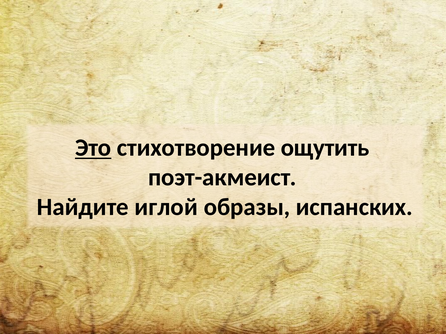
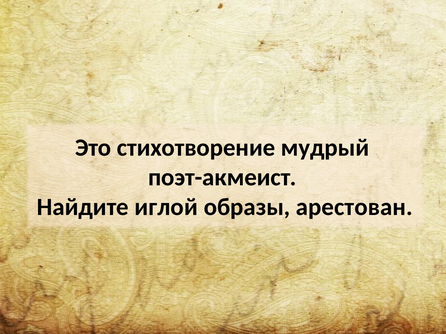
Это underline: present -> none
ощутить: ощутить -> мудрый
испанских: испанских -> арестован
